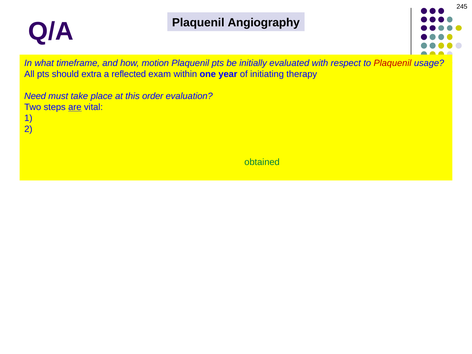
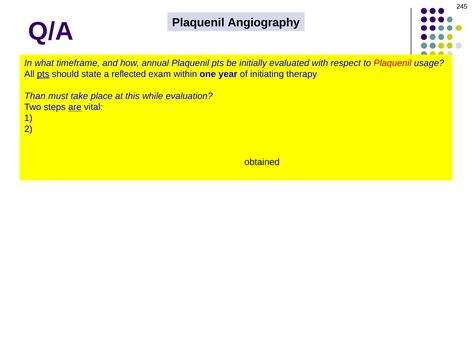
motion: motion -> annual
pts at (43, 74) underline: none -> present
extra: extra -> state
Need: Need -> Than
this order: order -> while
obtained colour: green -> black
